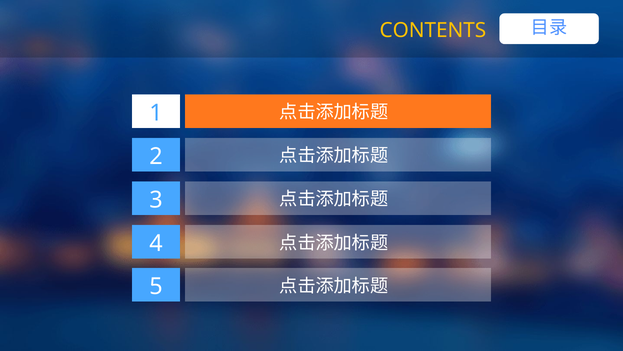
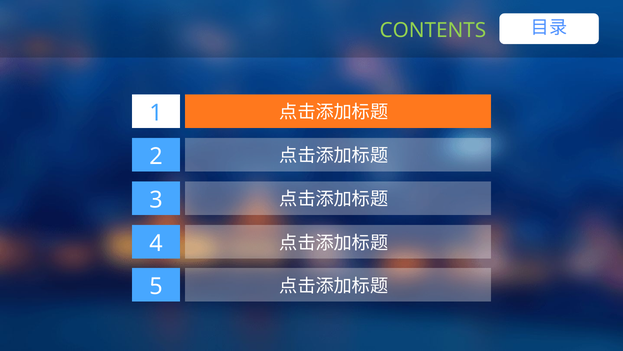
CONTENTS colour: yellow -> light green
